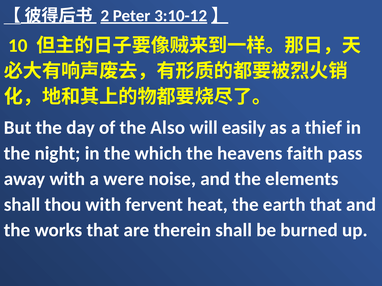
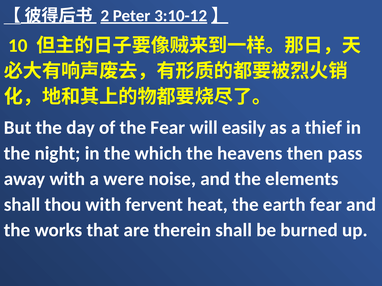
the Also: Also -> Fear
faith: faith -> then
earth that: that -> fear
